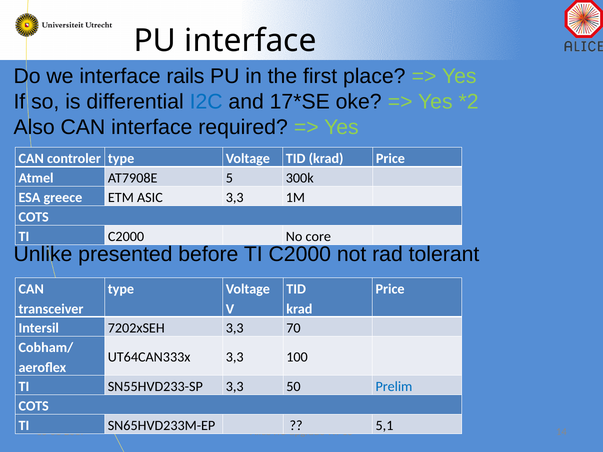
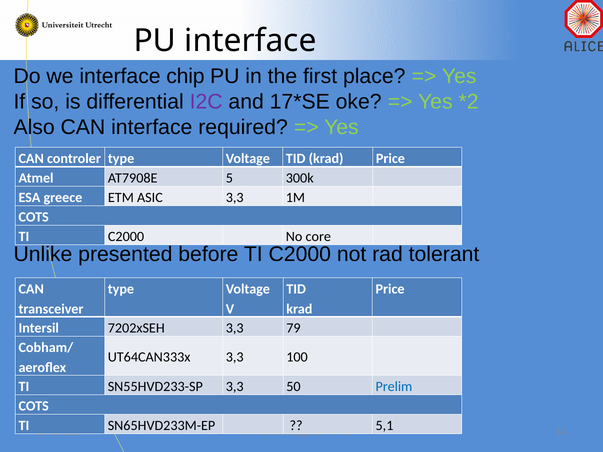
rails: rails -> chip
I2C colour: blue -> purple
70: 70 -> 79
